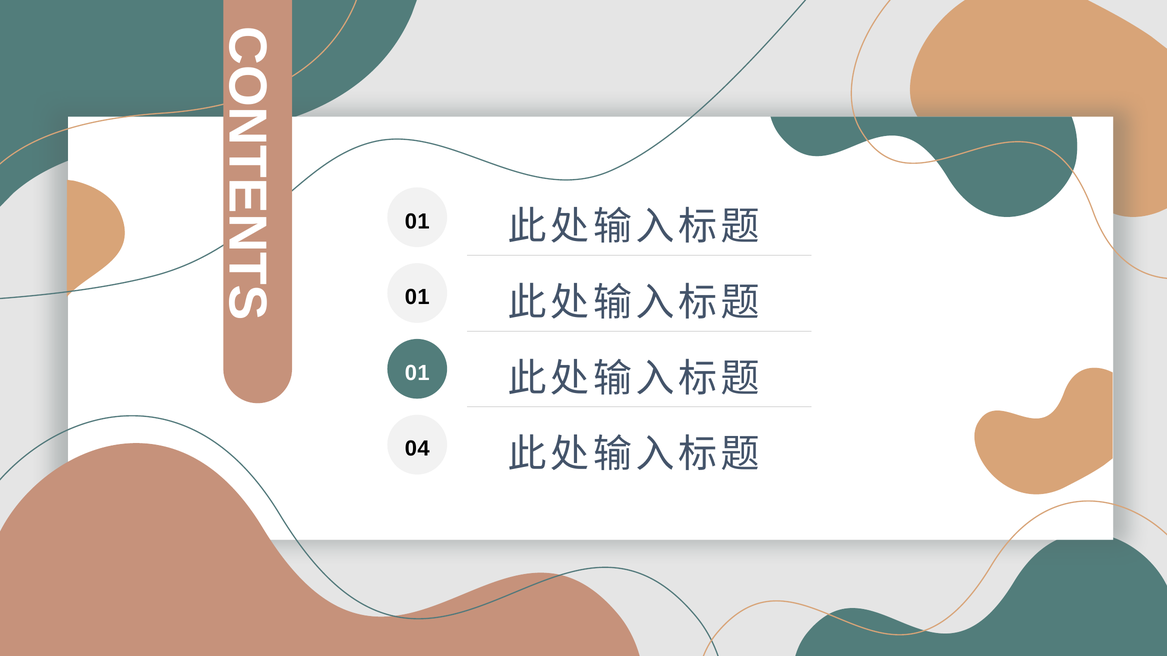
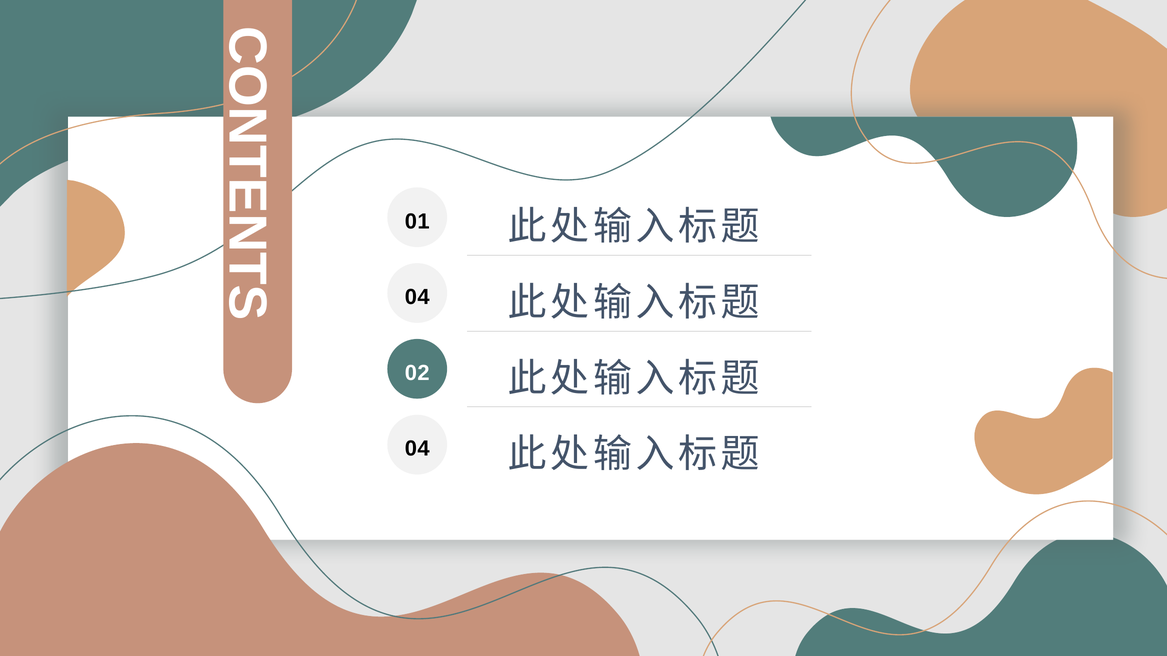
1 at (424, 297): 1 -> 4
1 at (424, 373): 1 -> 2
